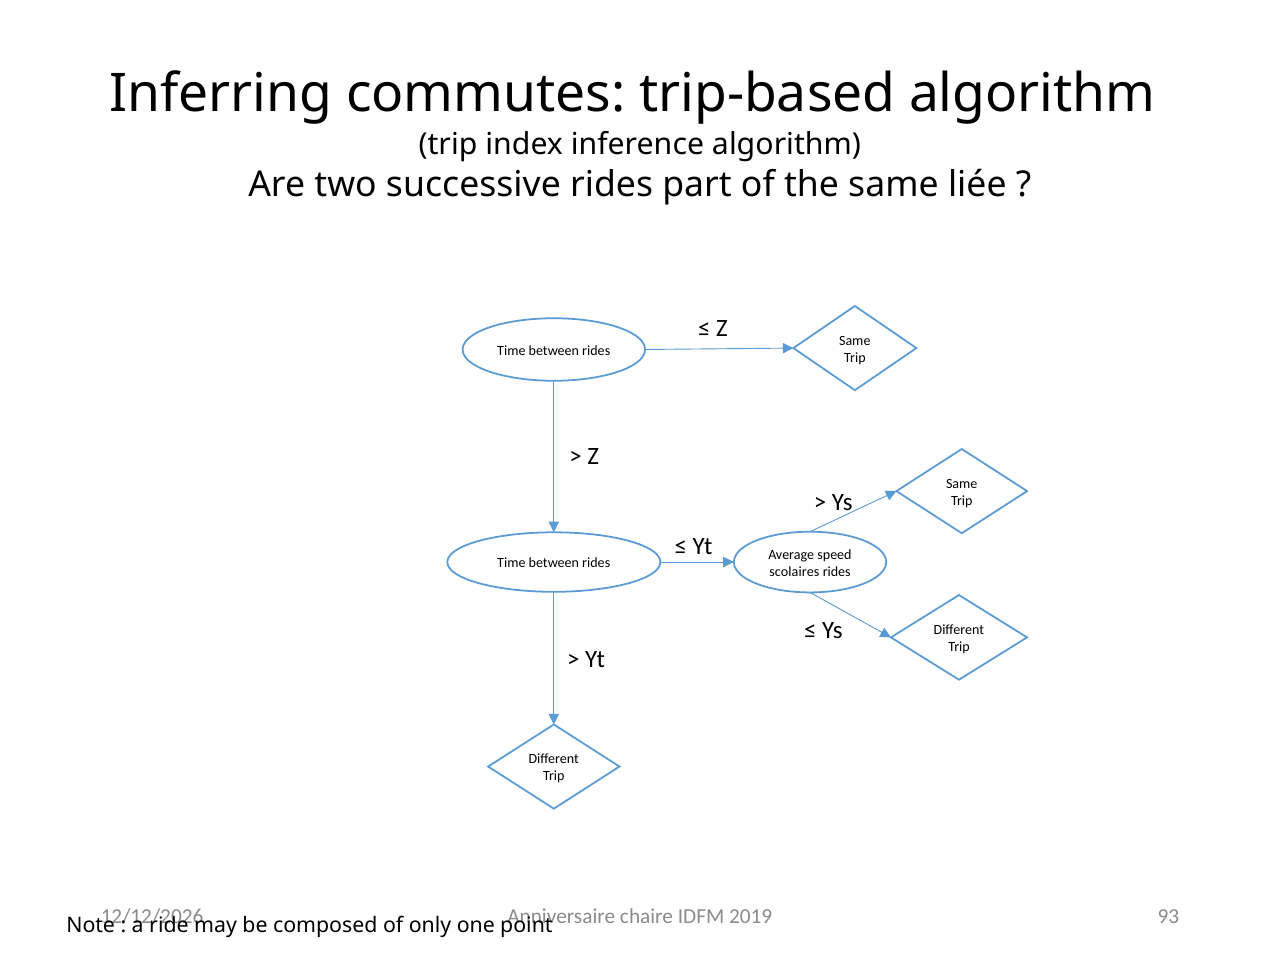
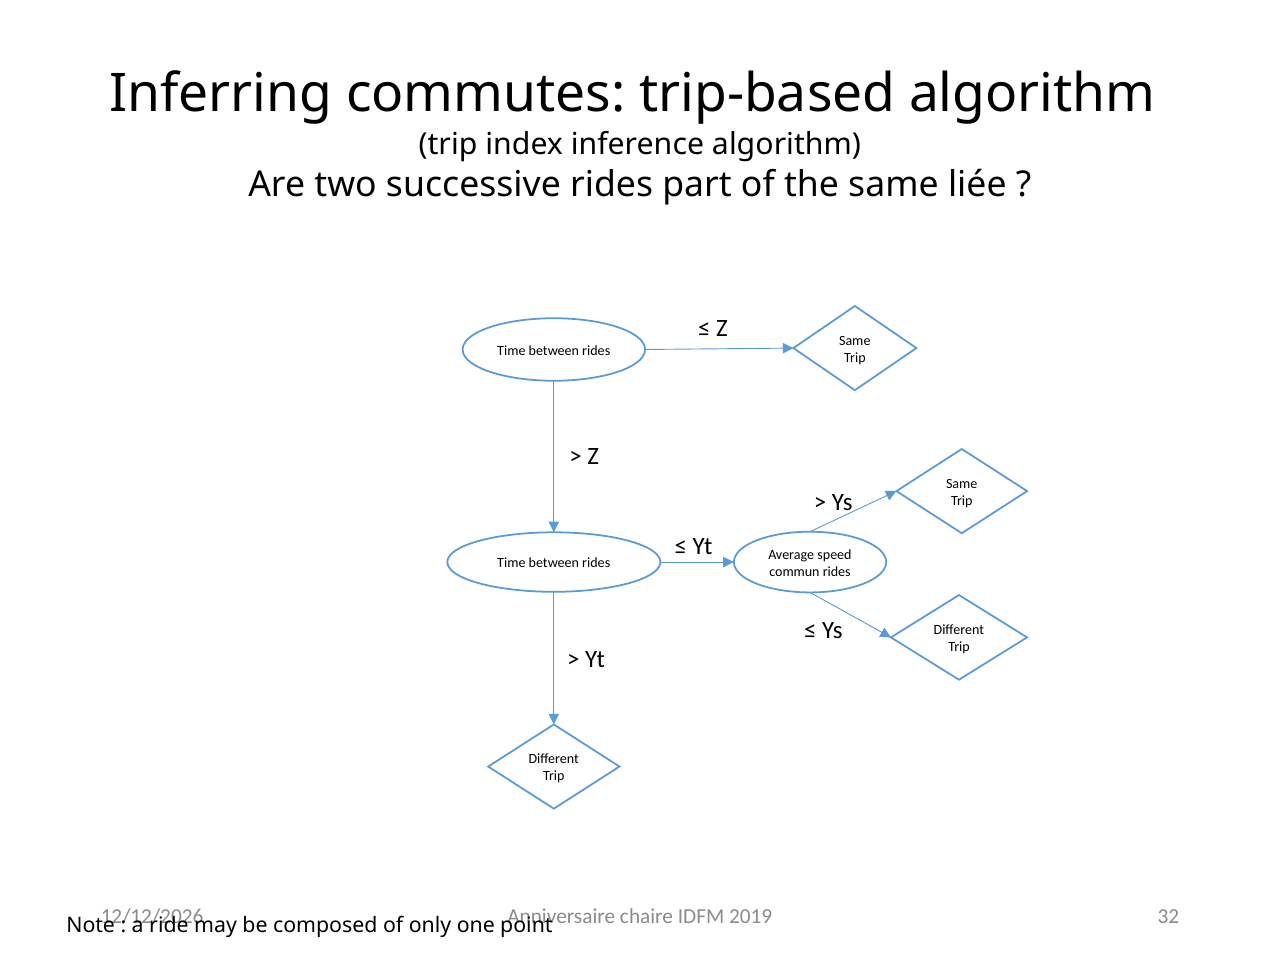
scolaires: scolaires -> commun
93: 93 -> 32
